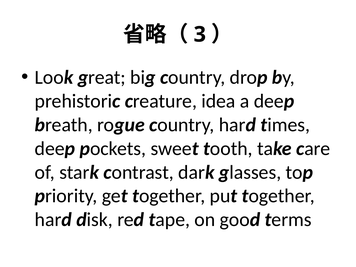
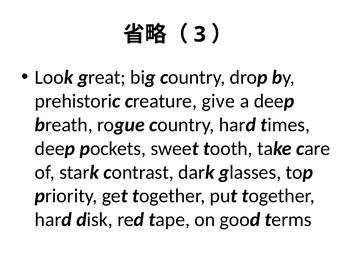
idea: idea -> give
